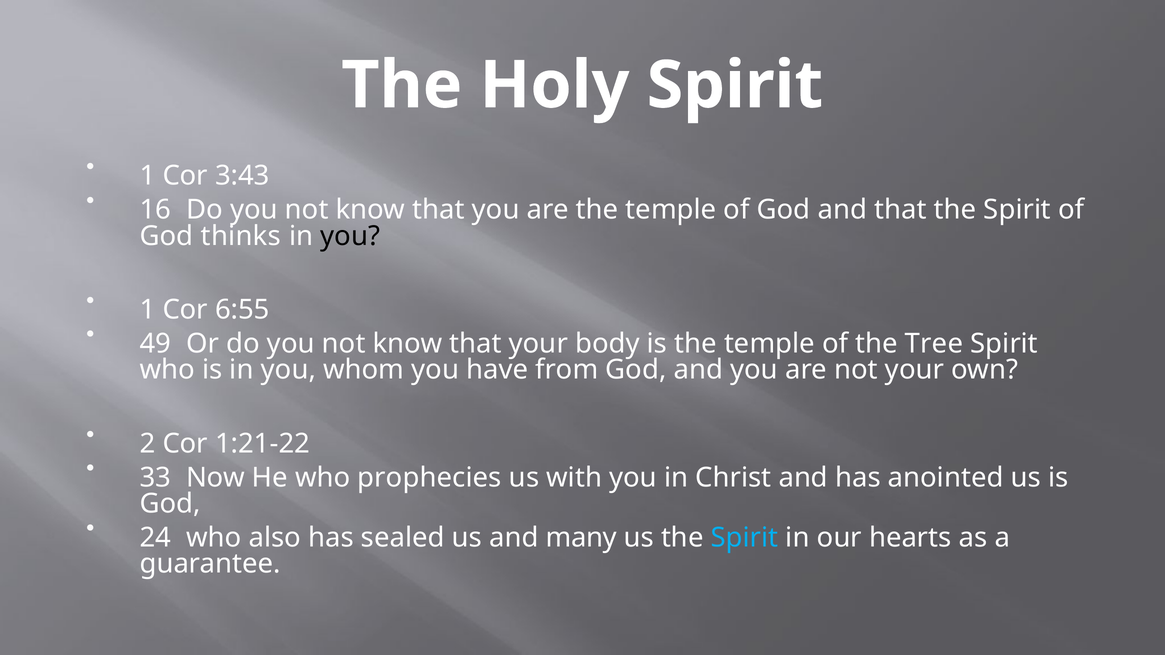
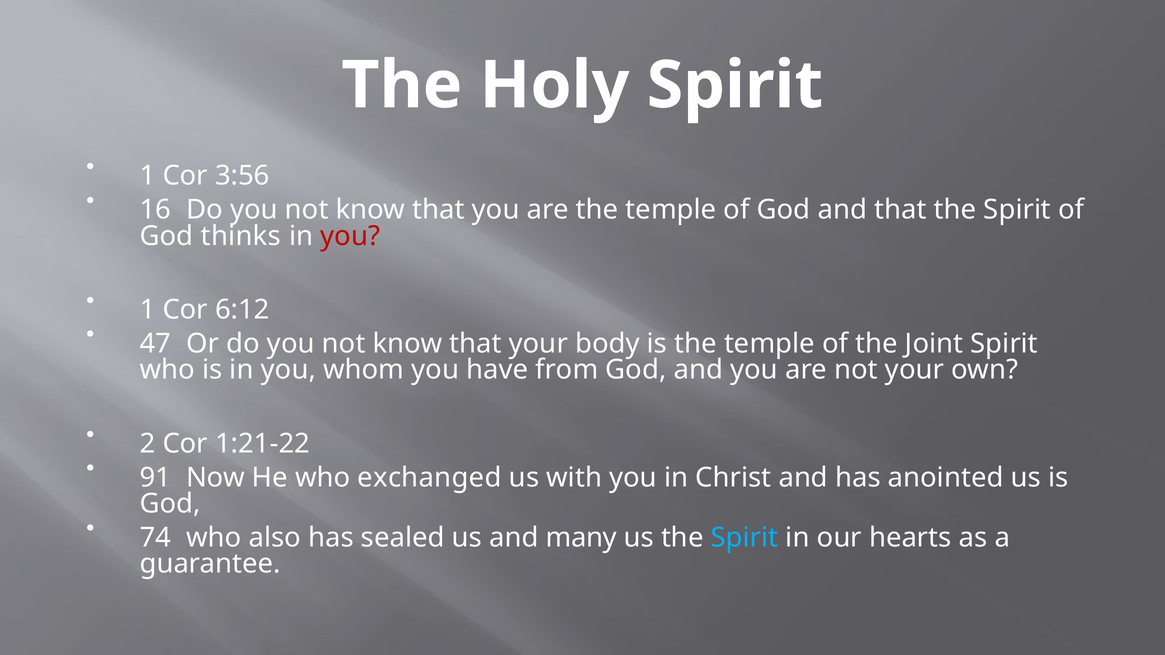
3:43: 3:43 -> 3:56
you at (350, 236) colour: black -> red
6:55: 6:55 -> 6:12
49: 49 -> 47
Tree: Tree -> Joint
33: 33 -> 91
prophecies: prophecies -> exchanged
24: 24 -> 74
